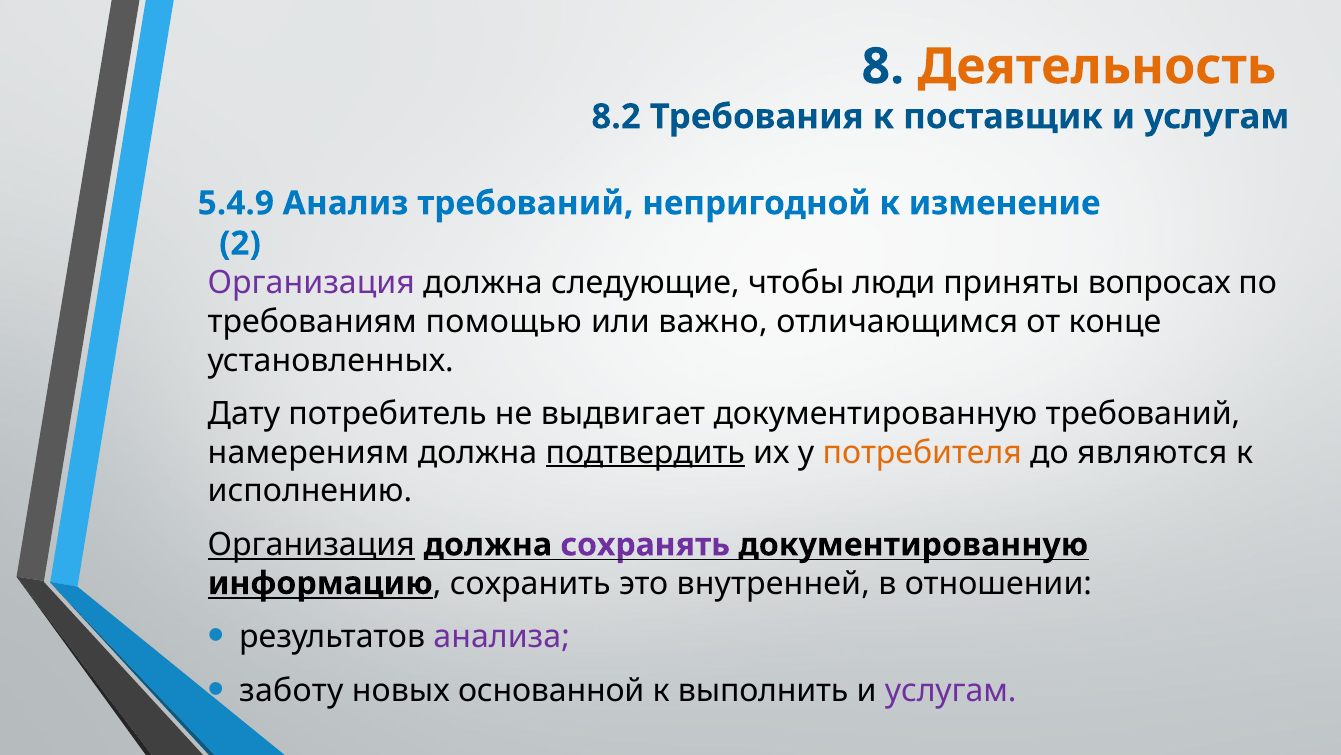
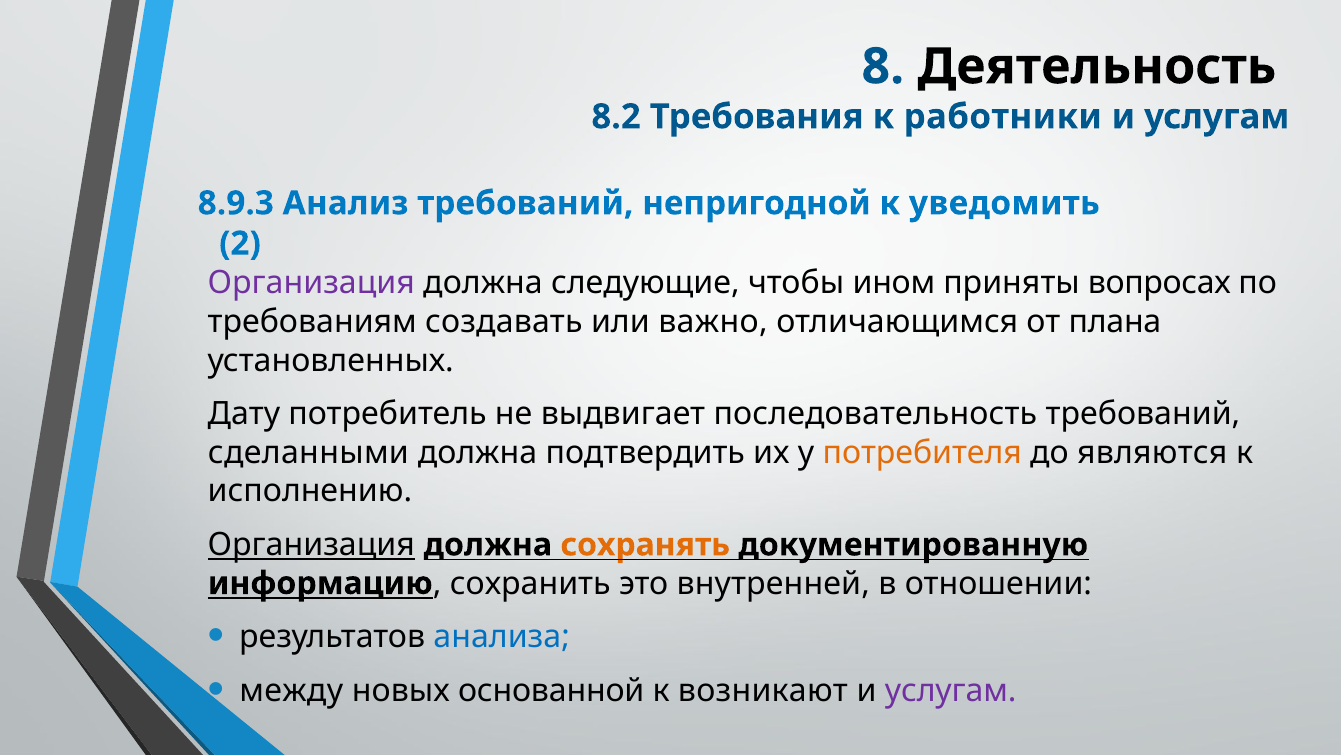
Деятельность colour: orange -> black
поставщик: поставщик -> работники
5.4.9: 5.4.9 -> 8.9.3
изменение: изменение -> уведомить
люди: люди -> ином
помощью: помощью -> создавать
конце: конце -> плана
выдвигает документированную: документированную -> последовательность
намерениям: намерениям -> сделанными
подтвердить underline: present -> none
сохранять colour: purple -> orange
анализа colour: purple -> blue
заботу: заботу -> между
выполнить: выполнить -> возникают
